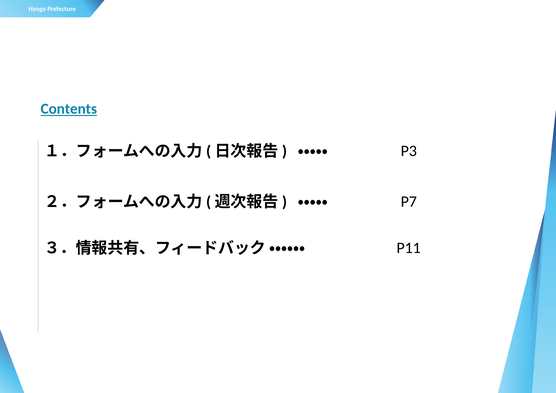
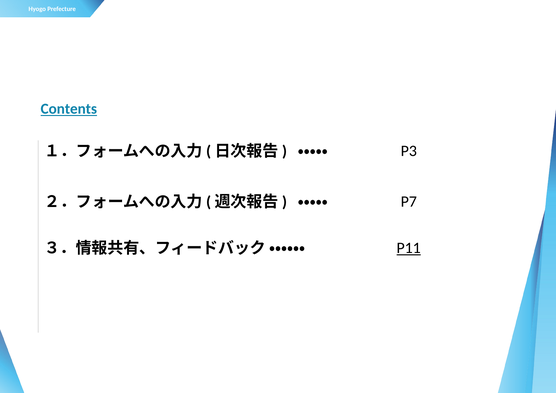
P11 underline: none -> present
